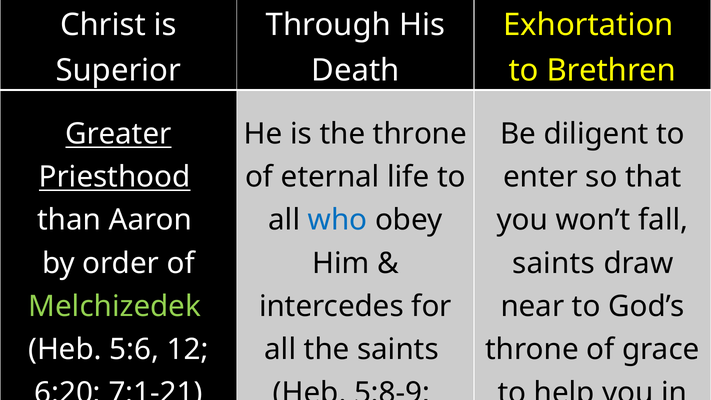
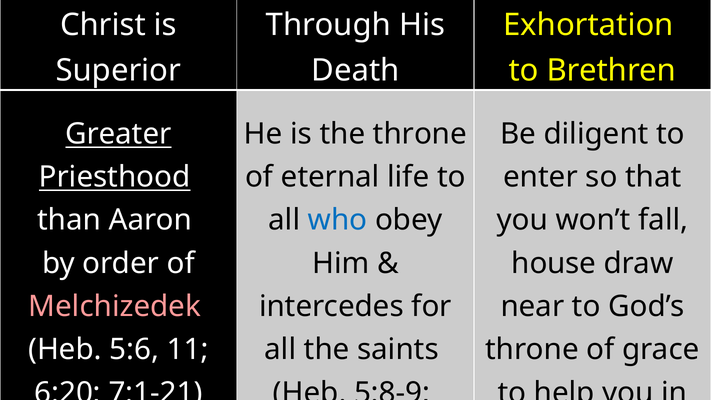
saints at (554, 263): saints -> house
Melchizedek colour: light green -> pink
12: 12 -> 11
